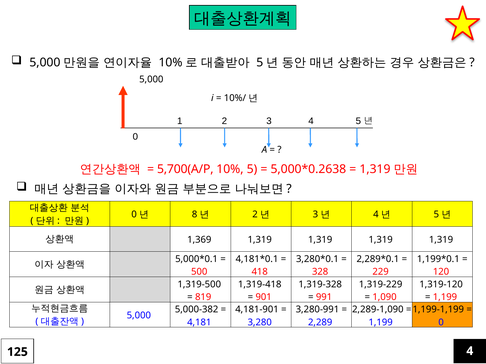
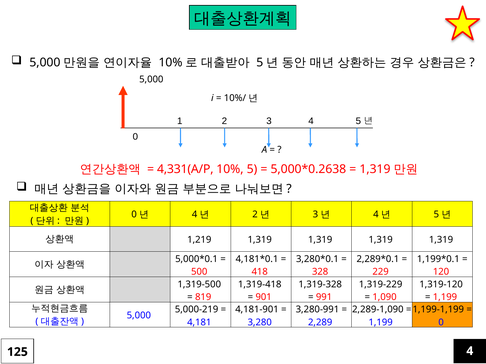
5,700(A/P: 5,700(A/P -> 4,331(A/P
8 at (195, 215): 8 -> 4
1,369: 1,369 -> 1,219
5,000-382: 5,000-382 -> 5,000-219
